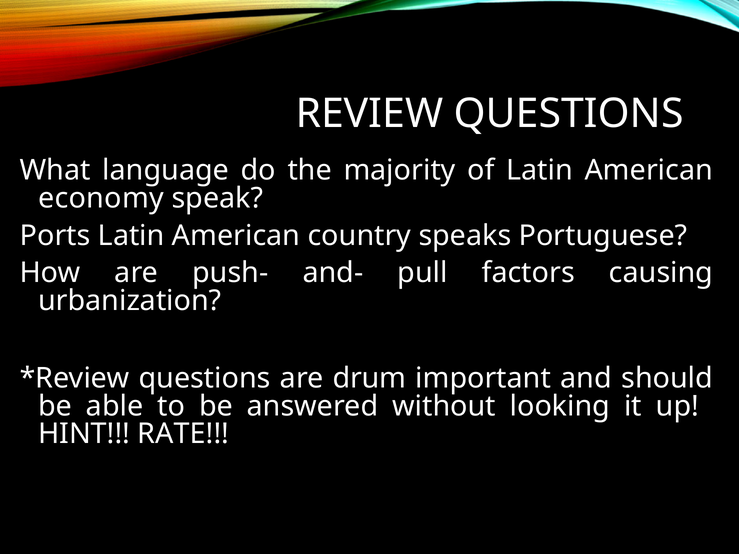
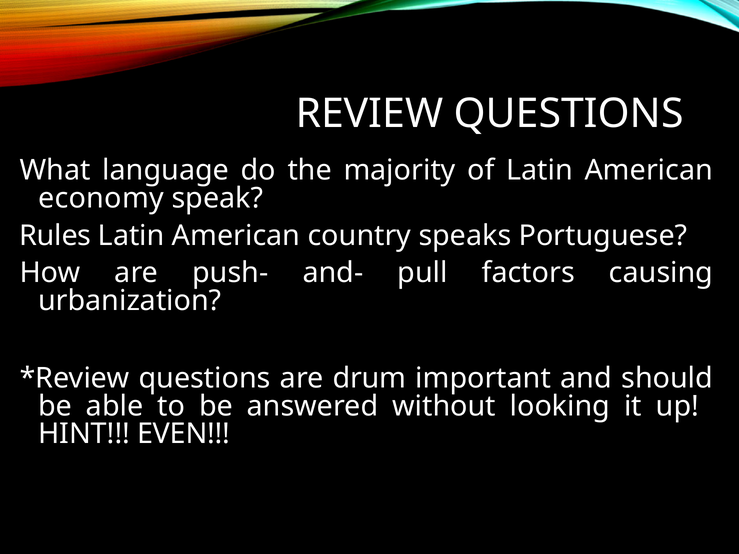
Ports: Ports -> Rules
RATE: RATE -> EVEN
